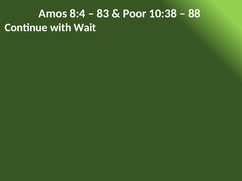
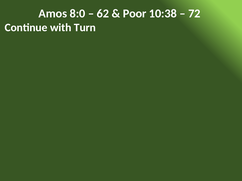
8:4: 8:4 -> 8:0
83: 83 -> 62
88: 88 -> 72
Wait: Wait -> Turn
